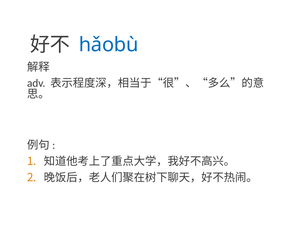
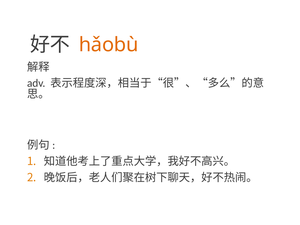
hǎobù colour: blue -> orange
